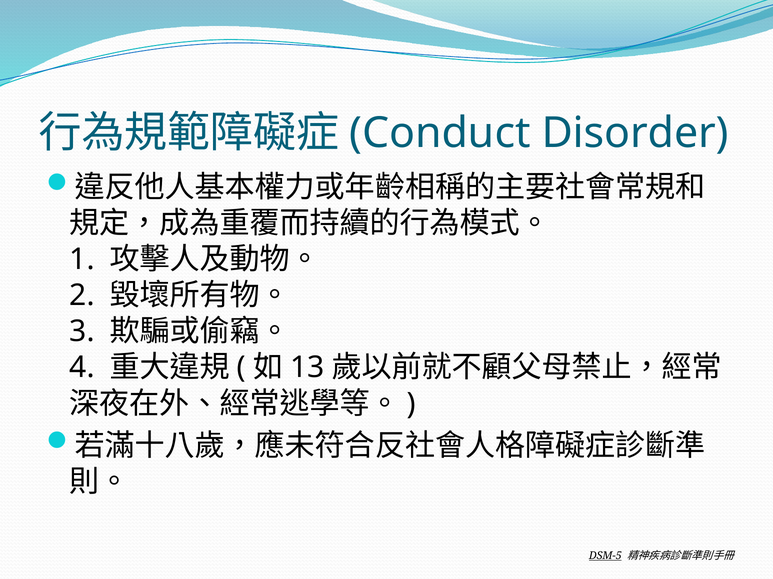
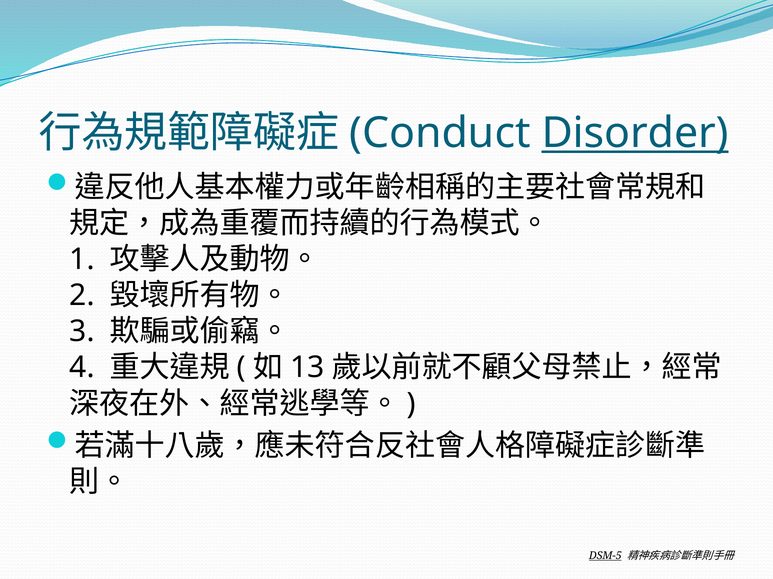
Disorder underline: none -> present
